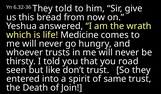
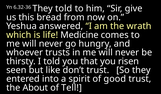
road: road -> risen
same: same -> good
Death: Death -> About
Join: Join -> Tell
